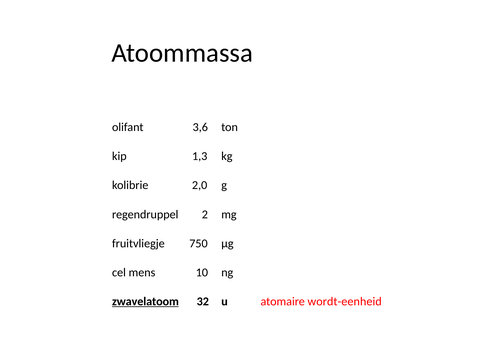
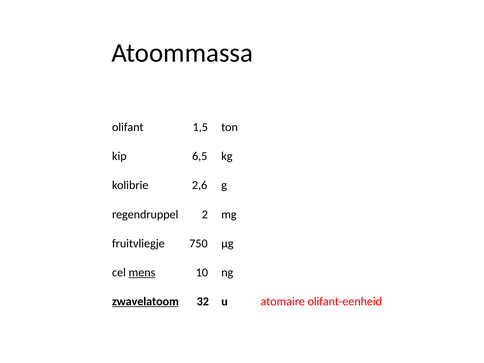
3,6: 3,6 -> 1,5
1,3: 1,3 -> 6,5
2,0: 2,0 -> 2,6
mens underline: none -> present
wordt-eenheid: wordt-eenheid -> olifant-eenheid
